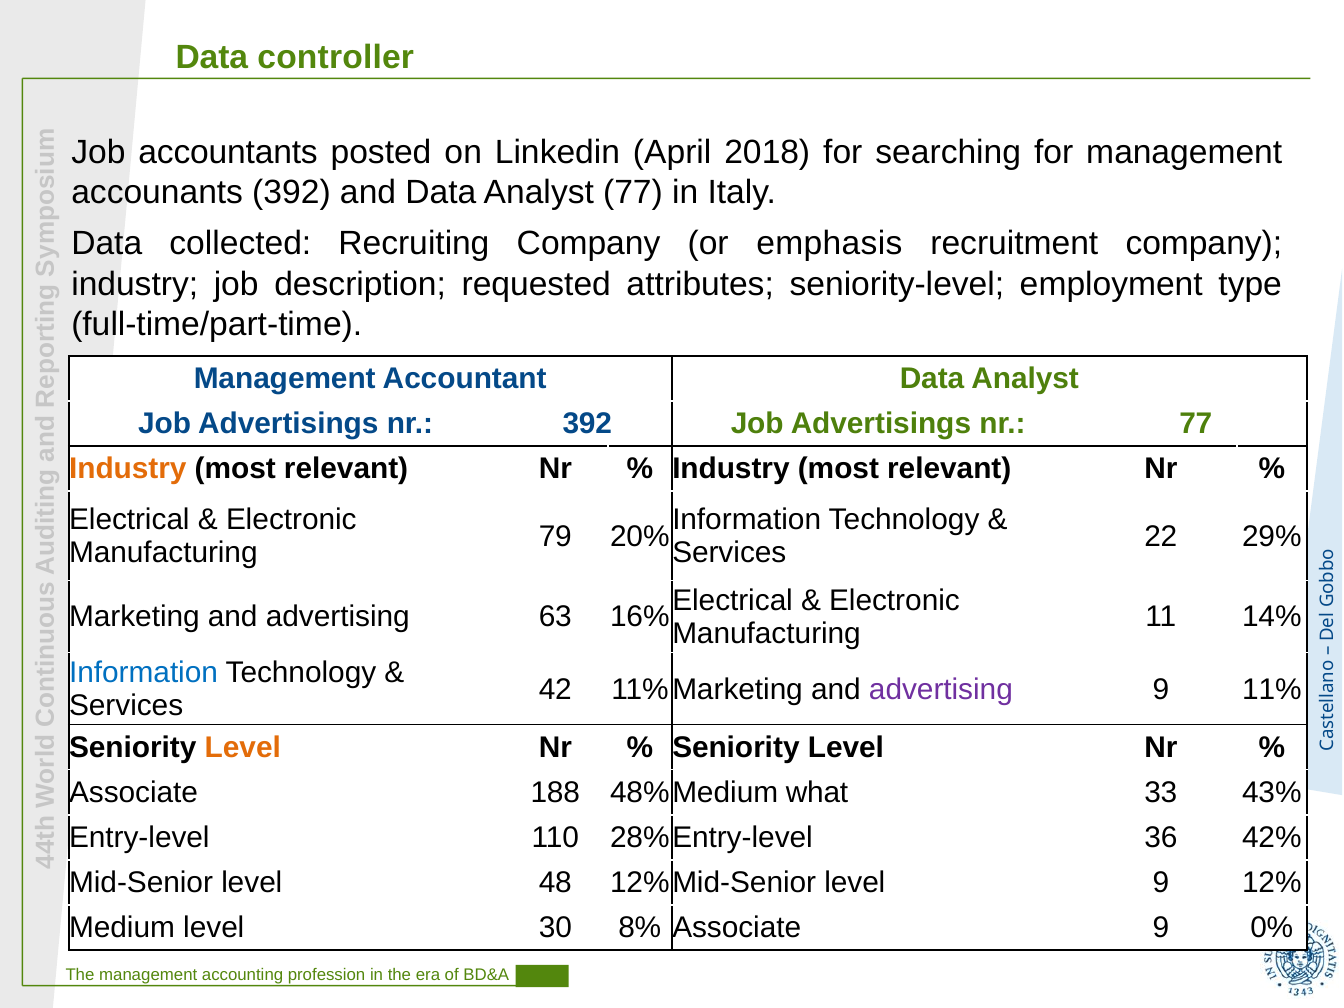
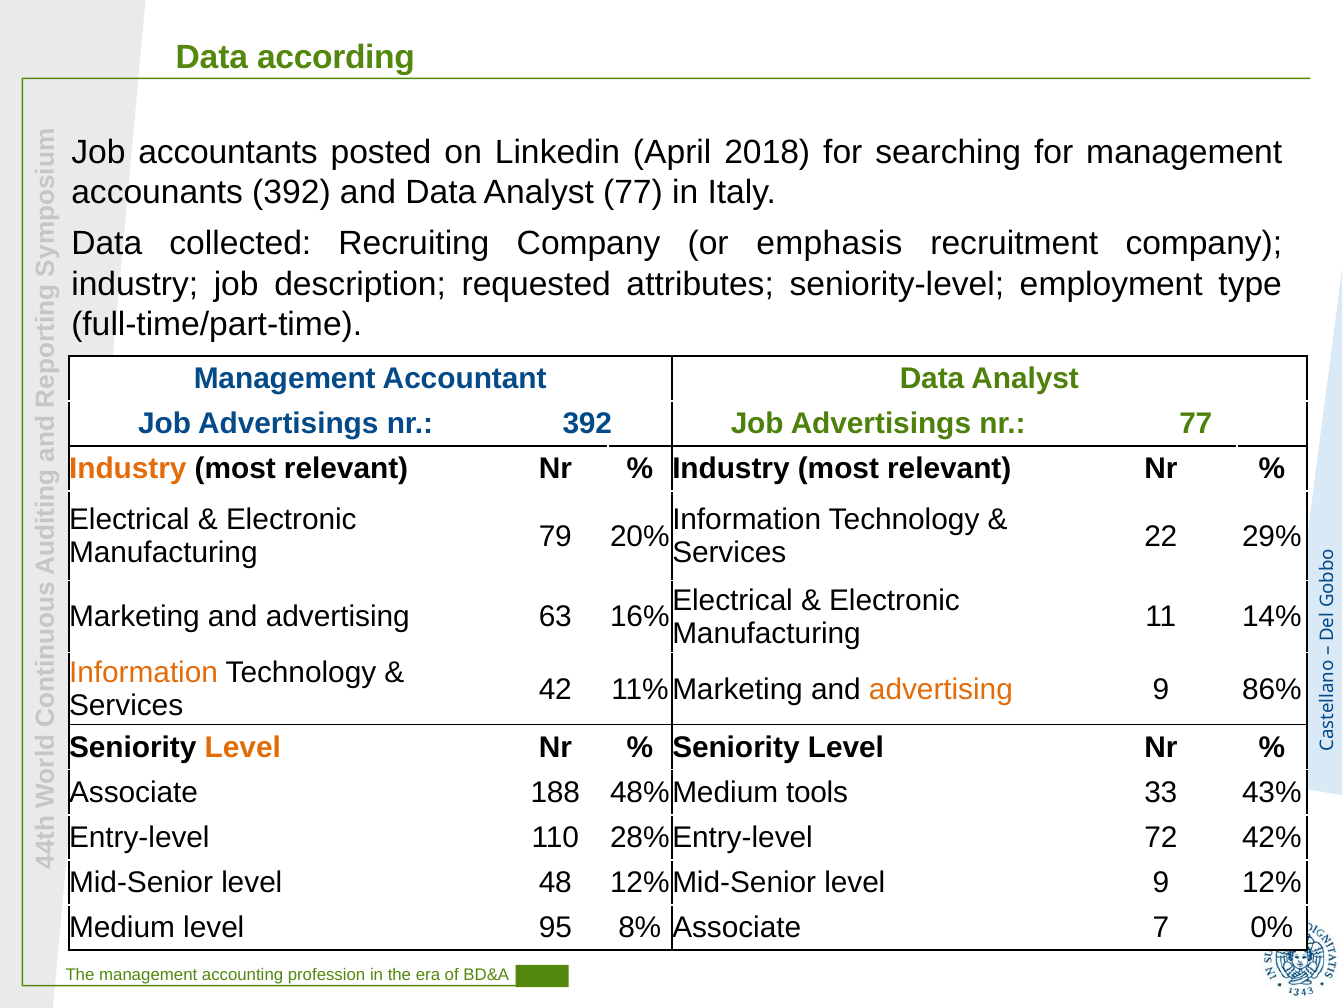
controller: controller -> according
Information at (144, 673) colour: blue -> orange
advertising at (941, 689) colour: purple -> orange
11%: 11% -> 86%
what: what -> tools
36: 36 -> 72
30: 30 -> 95
Associate 9: 9 -> 7
